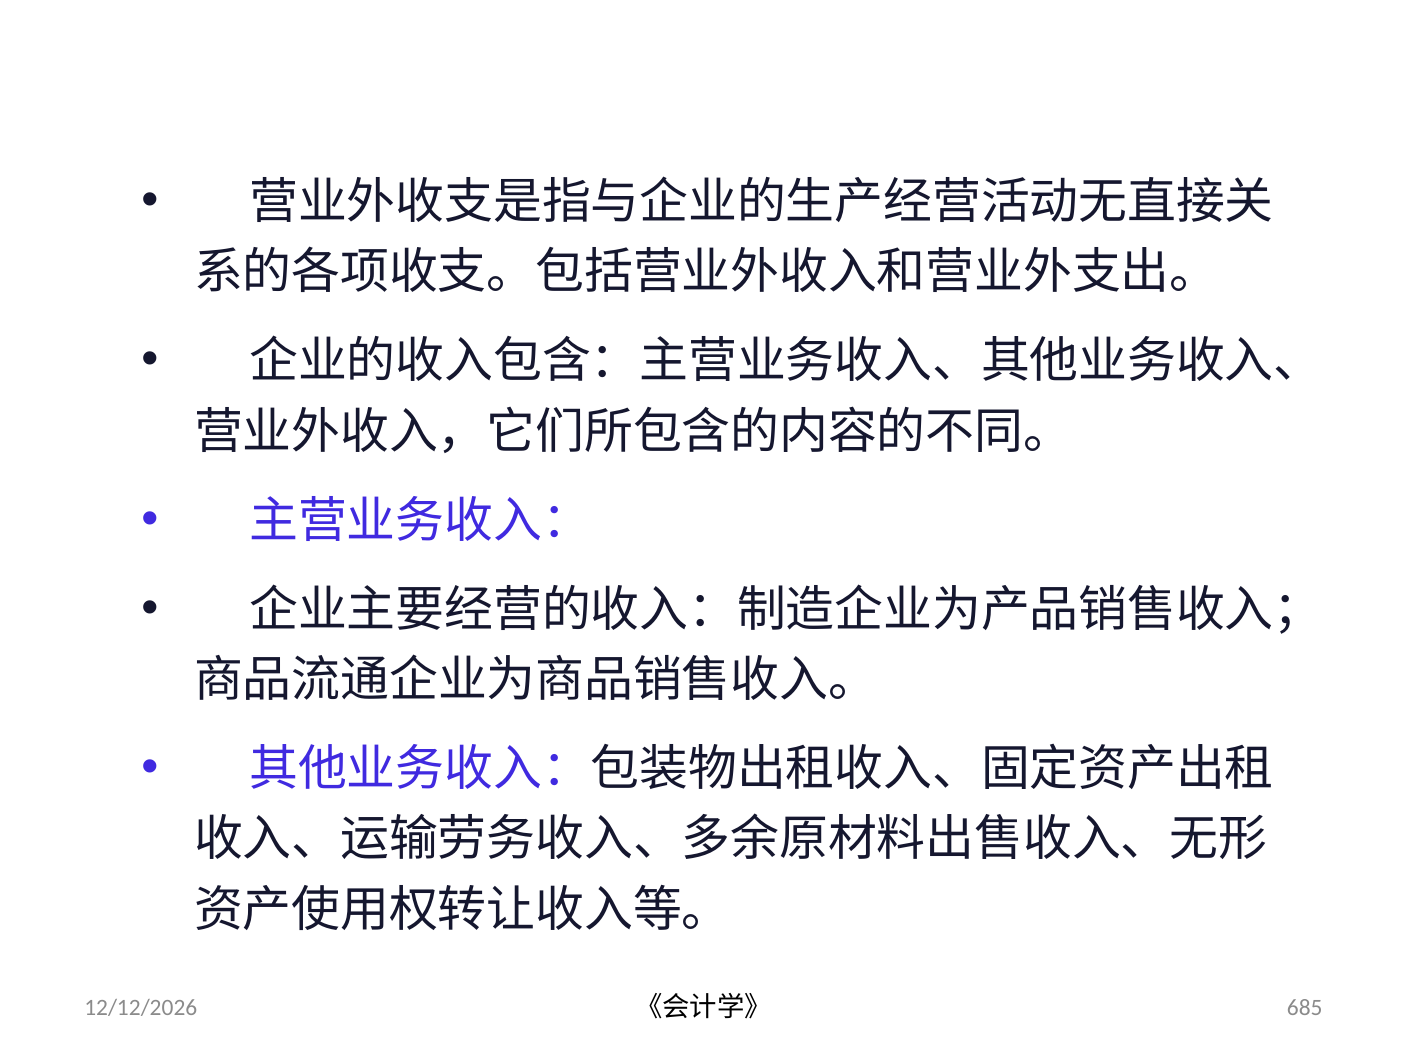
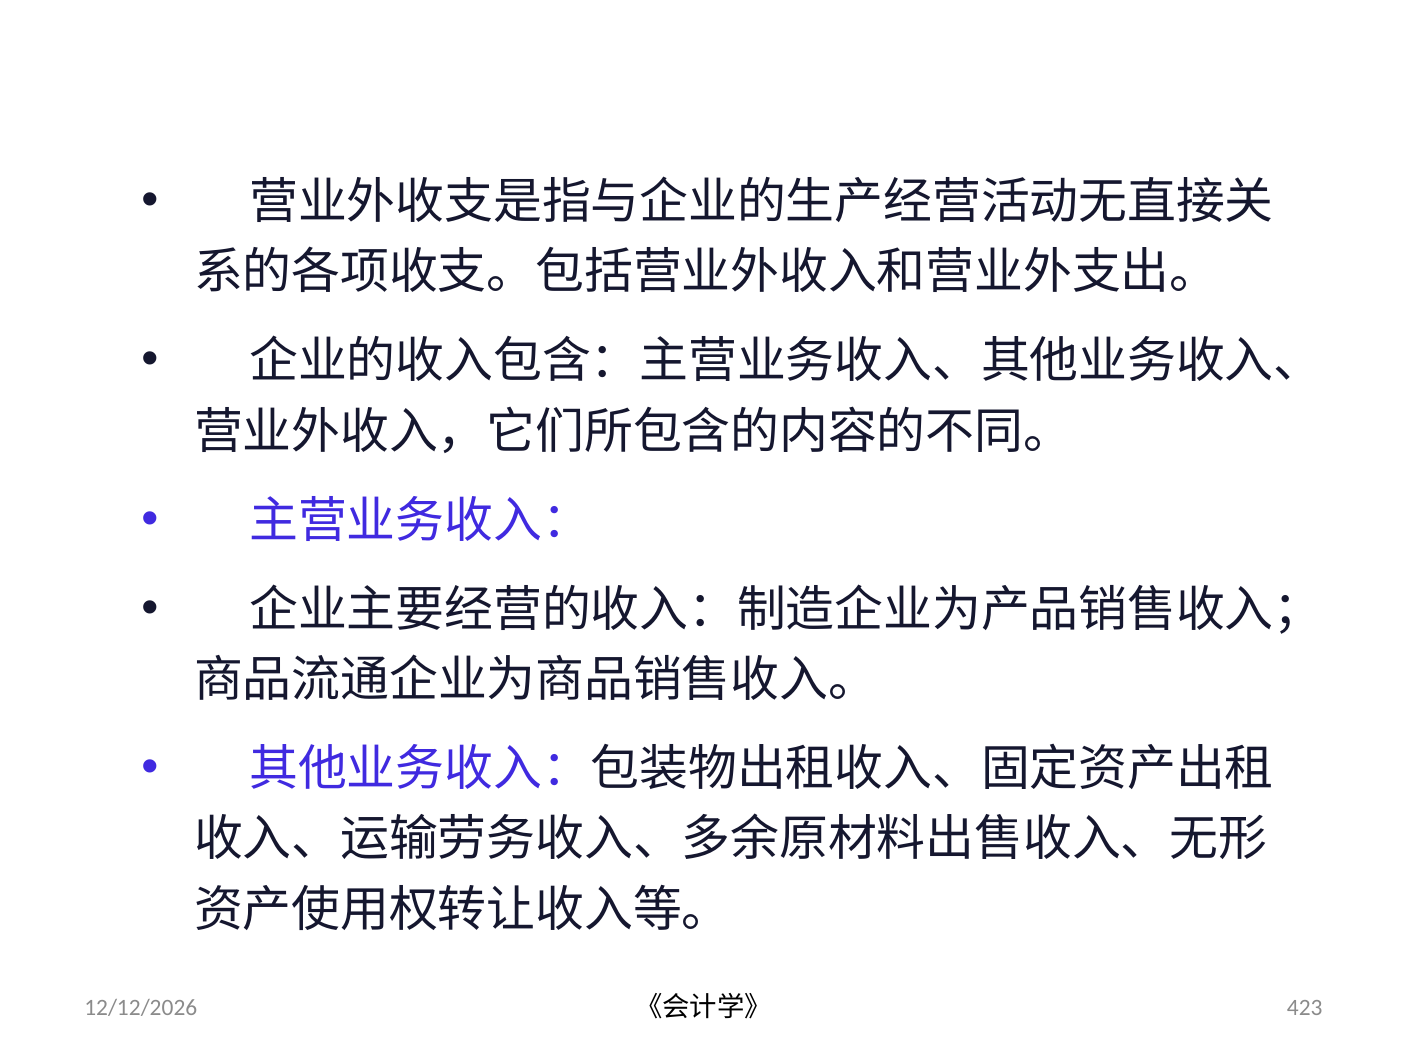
685: 685 -> 423
